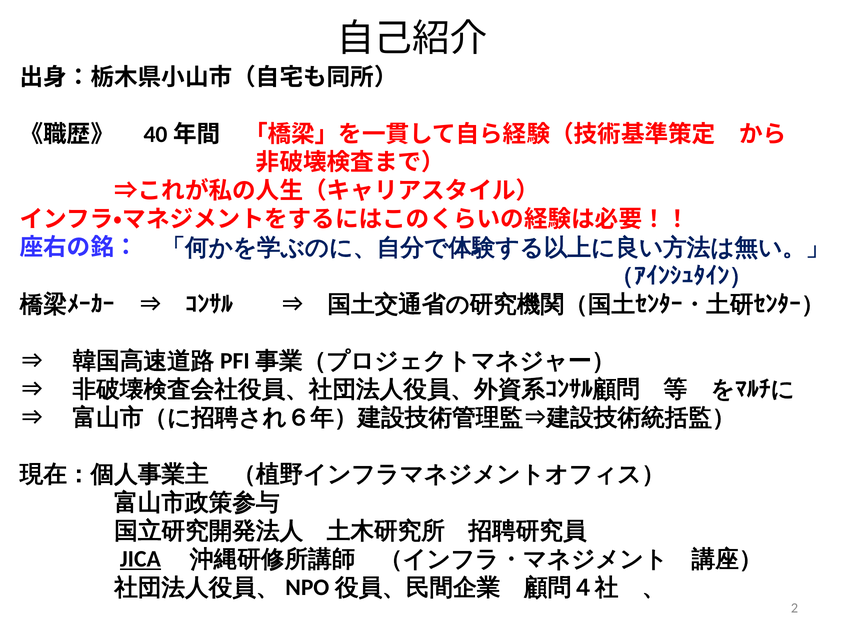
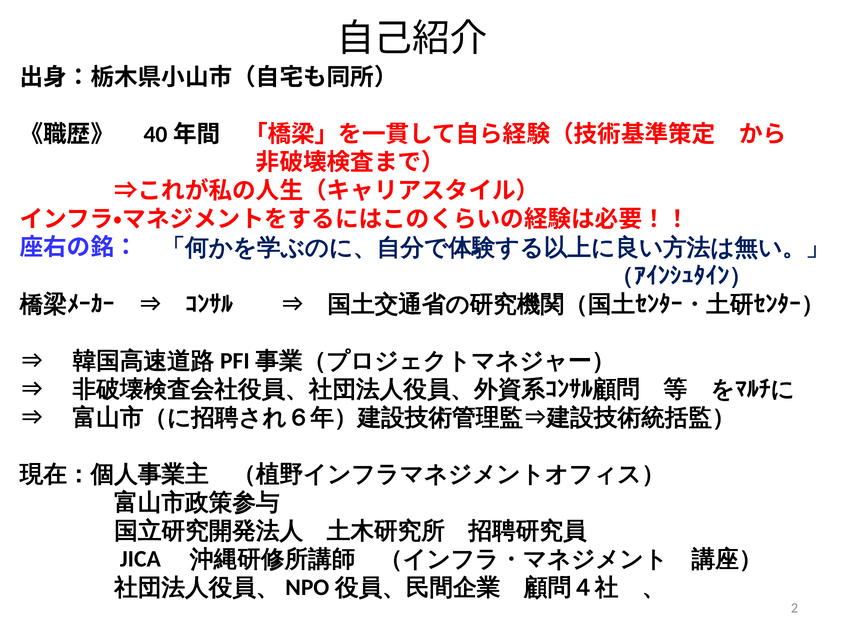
JICA underline: present -> none
